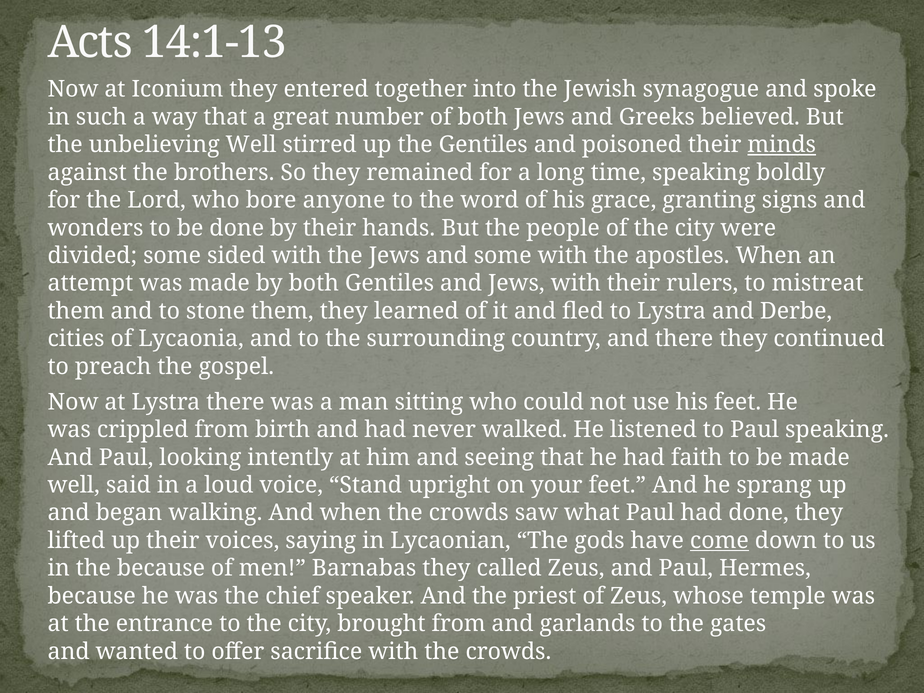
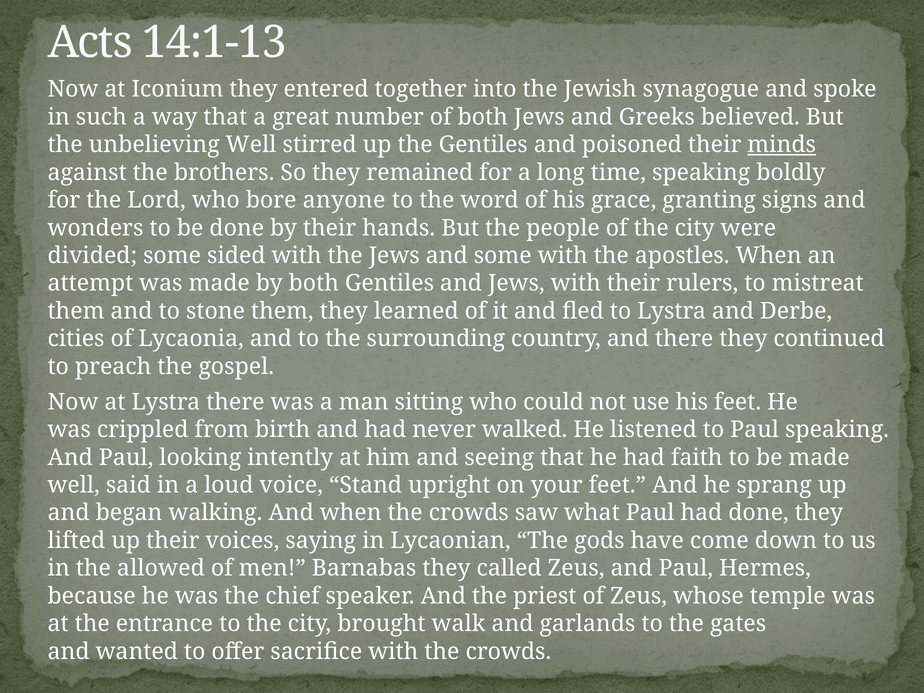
come underline: present -> none
the because: because -> allowed
brought from: from -> walk
